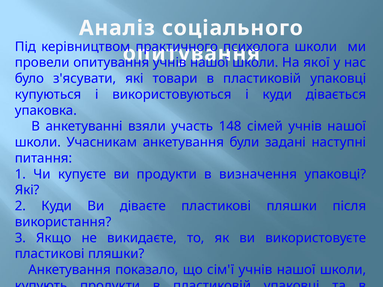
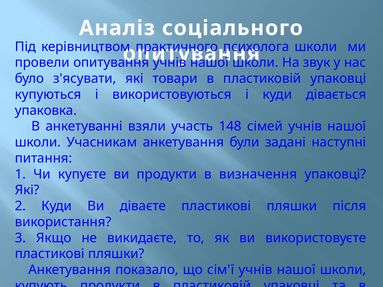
якої: якої -> звук
